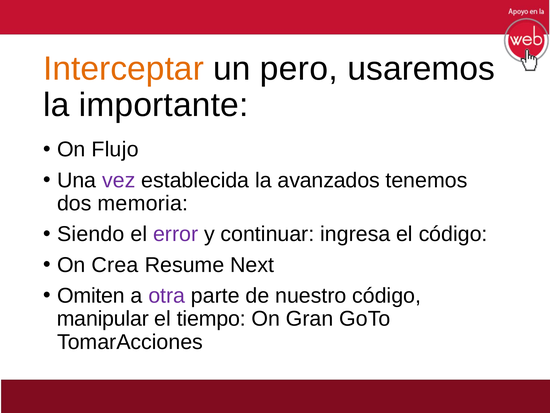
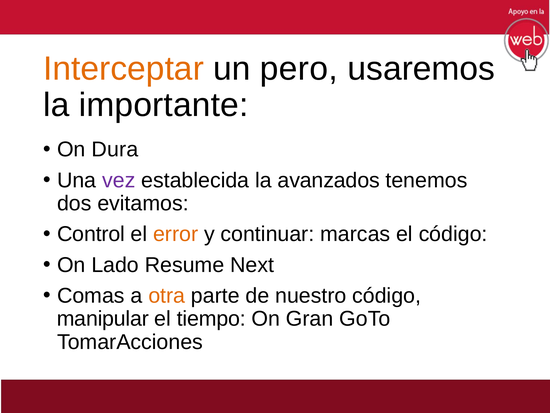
Flujo: Flujo -> Dura
memoria: memoria -> evitamos
Siendo: Siendo -> Control
error colour: purple -> orange
ingresa: ingresa -> marcas
Crea: Crea -> Lado
Omiten: Omiten -> Comas
otra colour: purple -> orange
